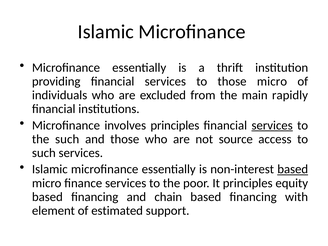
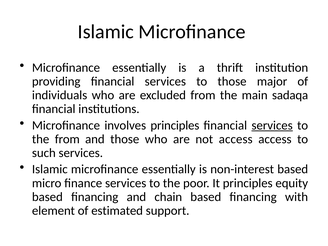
those micro: micro -> major
rapidly: rapidly -> sadaqa
the such: such -> from
not source: source -> access
based at (293, 169) underline: present -> none
